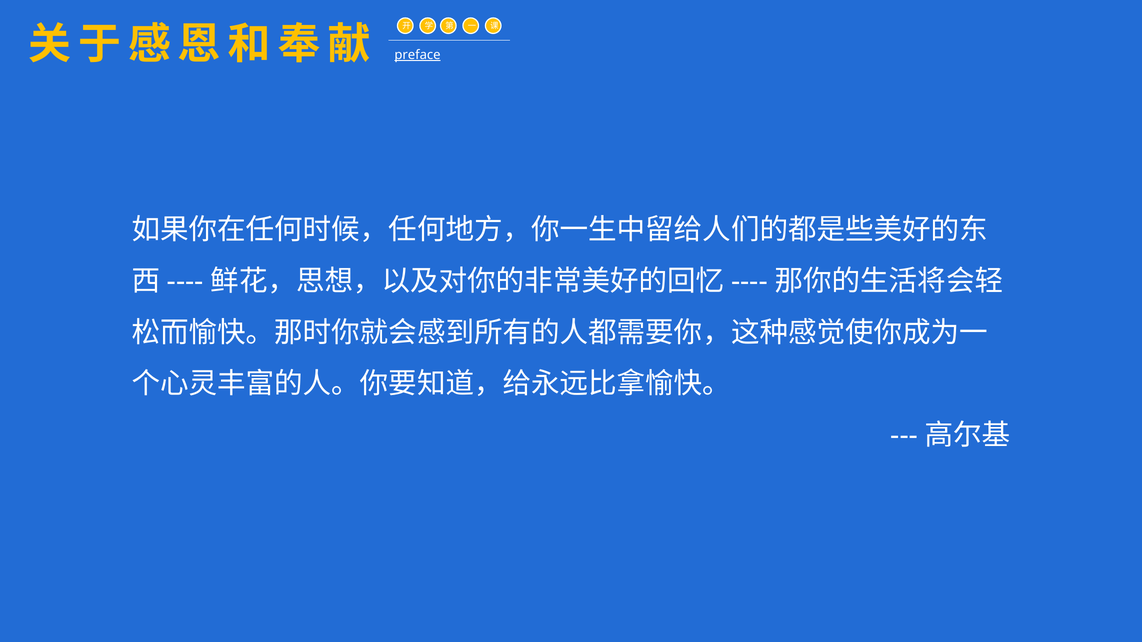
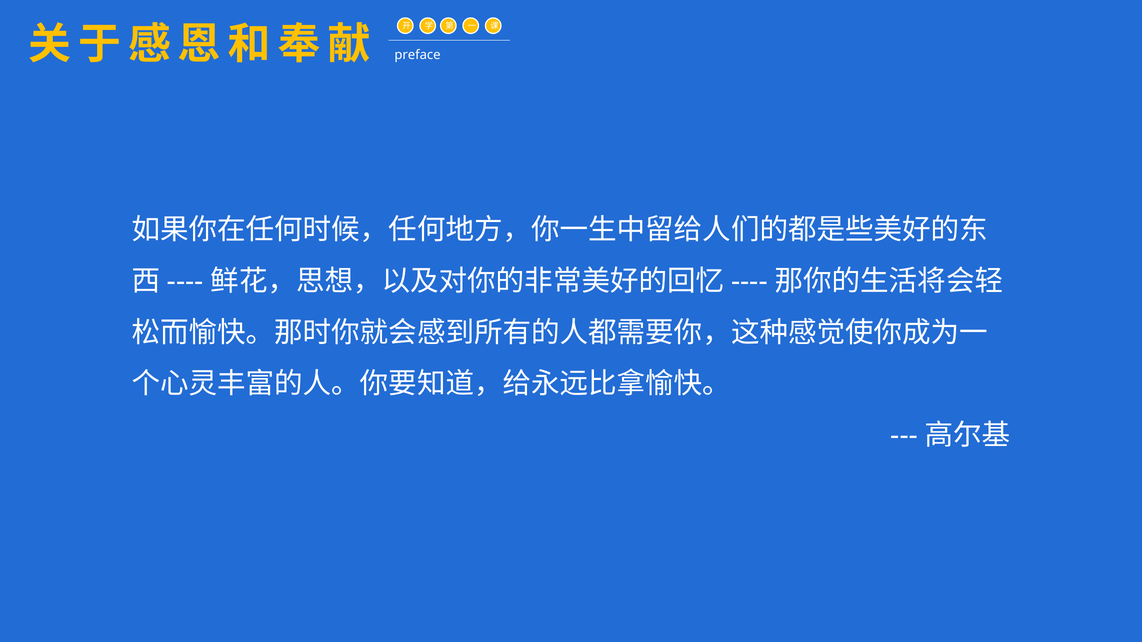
preface underline: present -> none
